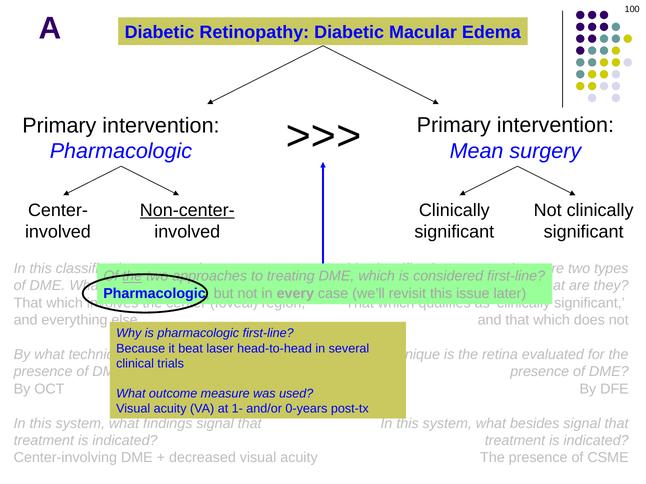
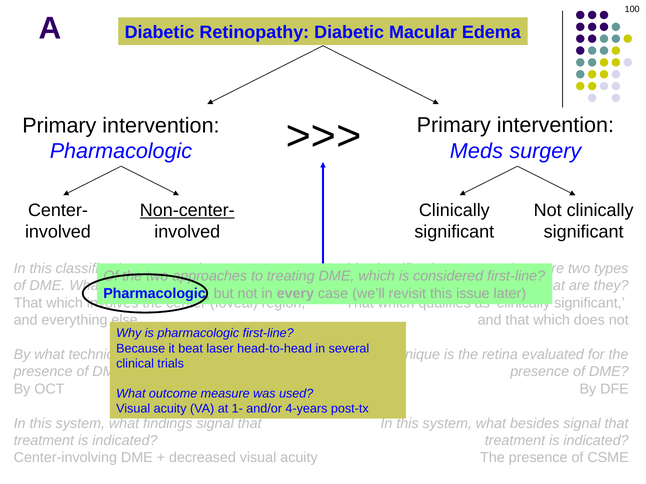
Mean: Mean -> Meds
the at (132, 277) underline: present -> none
0-years: 0-years -> 4-years
